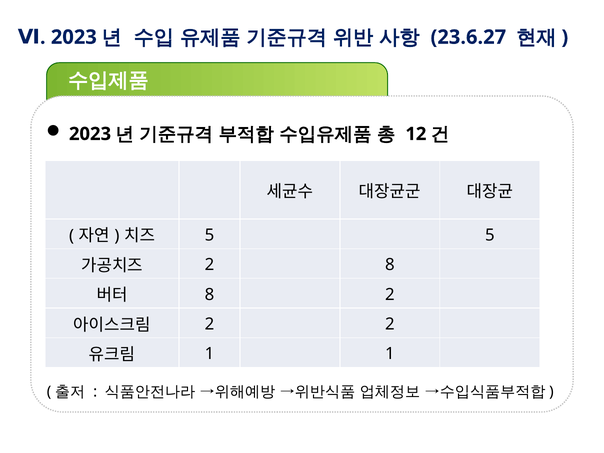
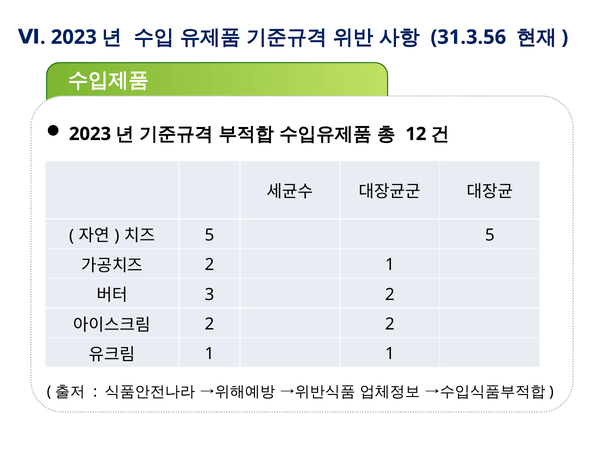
23.6.27: 23.6.27 -> 31.3.56
2 8: 8 -> 1
8 at (210, 295): 8 -> 3
